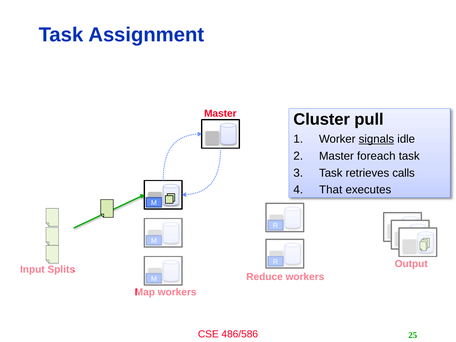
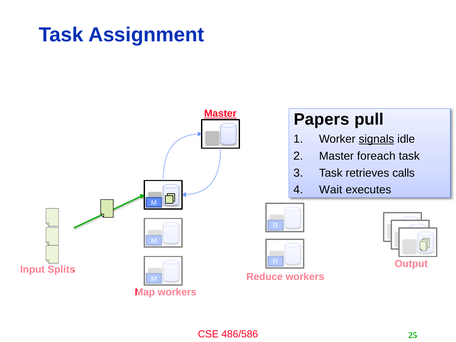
Master at (220, 114) underline: none -> present
Cluster: Cluster -> Papers
That: That -> Wait
